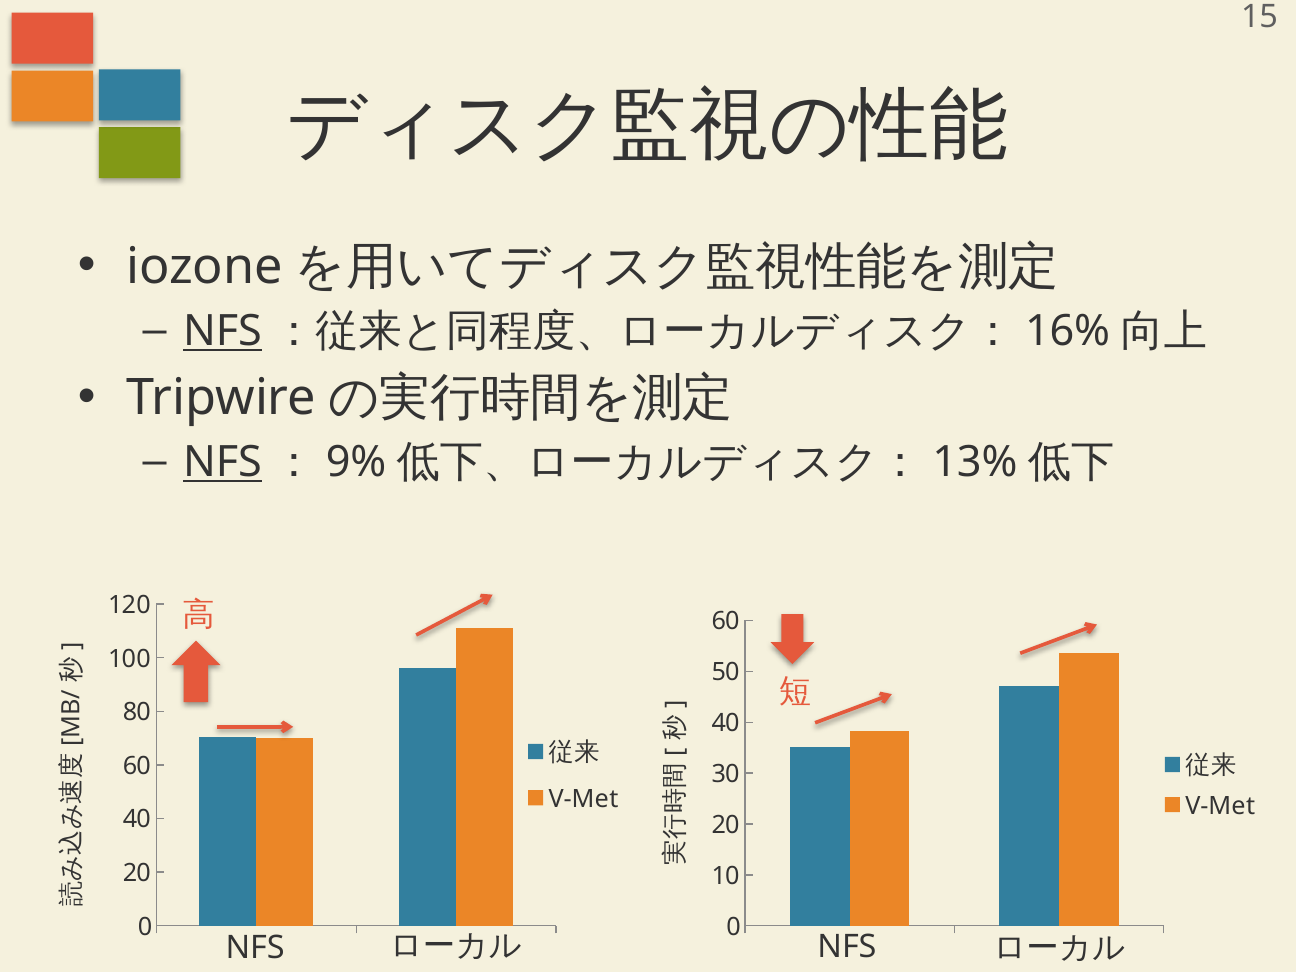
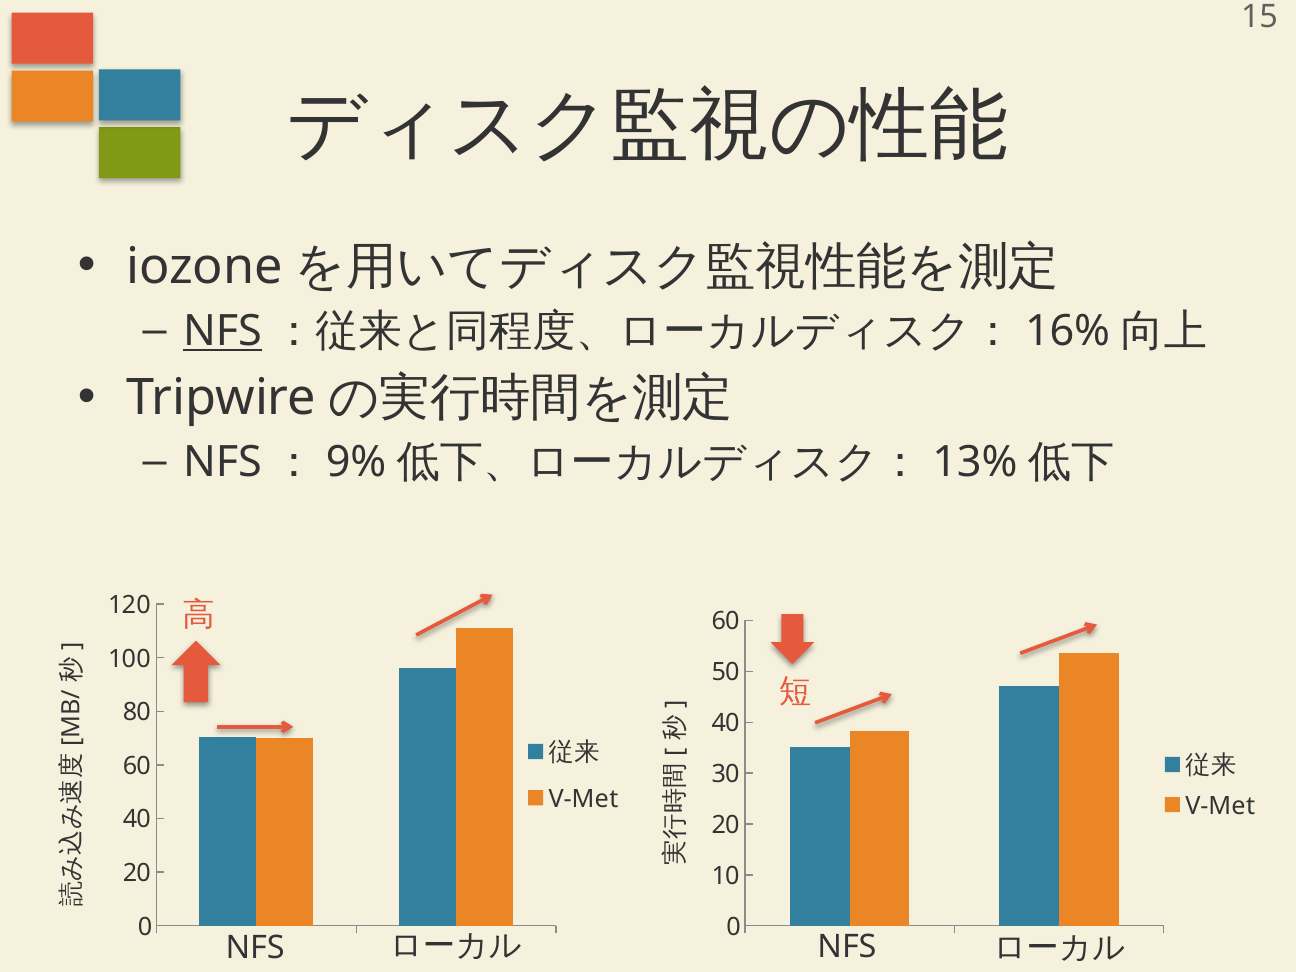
NFS at (223, 462) underline: present -> none
